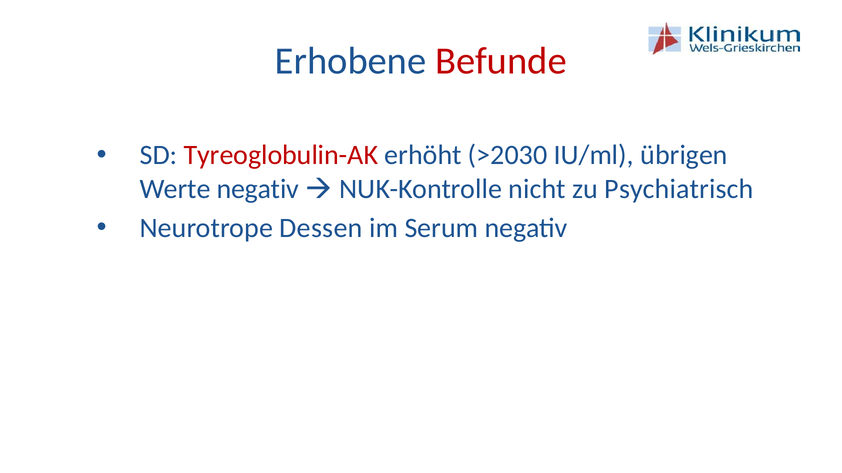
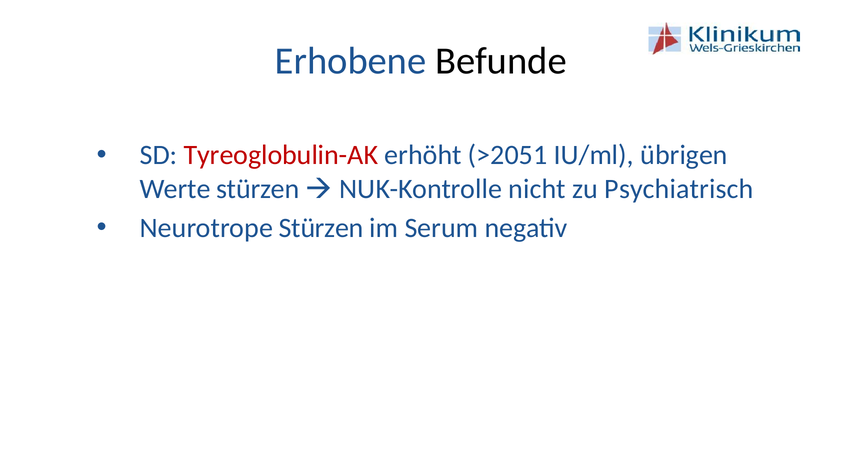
Befunde colour: red -> black
>2030: >2030 -> >2051
Werte negativ: negativ -> stürzen
Neurotrope Dessen: Dessen -> Stürzen
